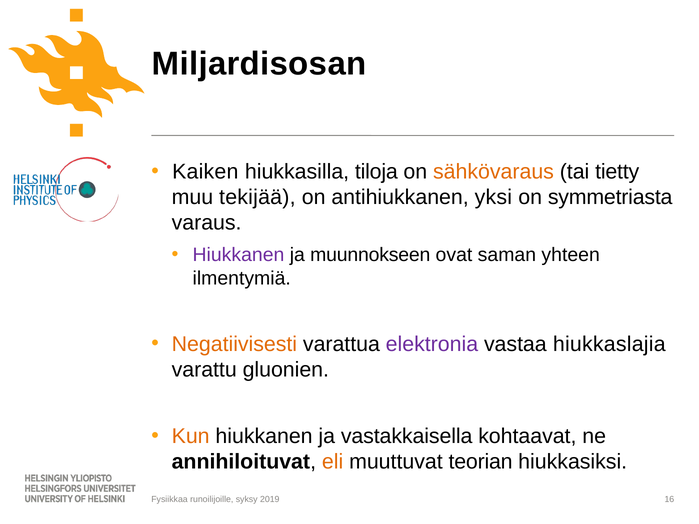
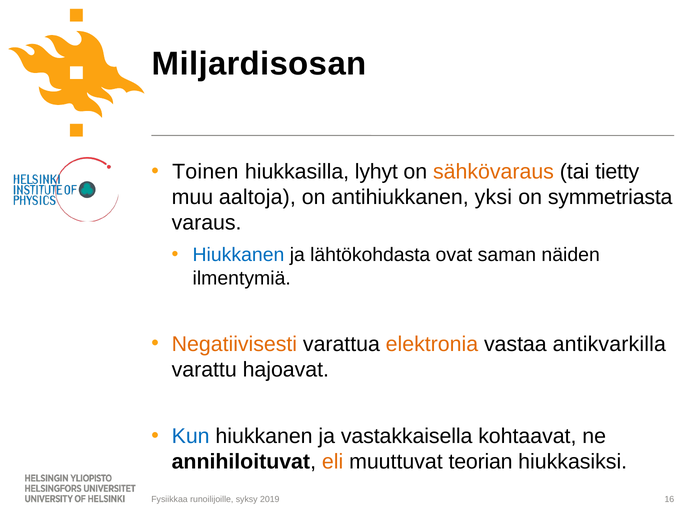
Kaiken: Kaiken -> Toinen
tiloja: tiloja -> lyhyt
tekijää: tekijää -> aaltoja
Hiukkanen at (238, 255) colour: purple -> blue
muunnokseen: muunnokseen -> lähtökohdasta
yhteen: yhteen -> näiden
elektronia colour: purple -> orange
hiukkaslajia: hiukkaslajia -> antikvarkilla
gluonien: gluonien -> hajoavat
Kun colour: orange -> blue
